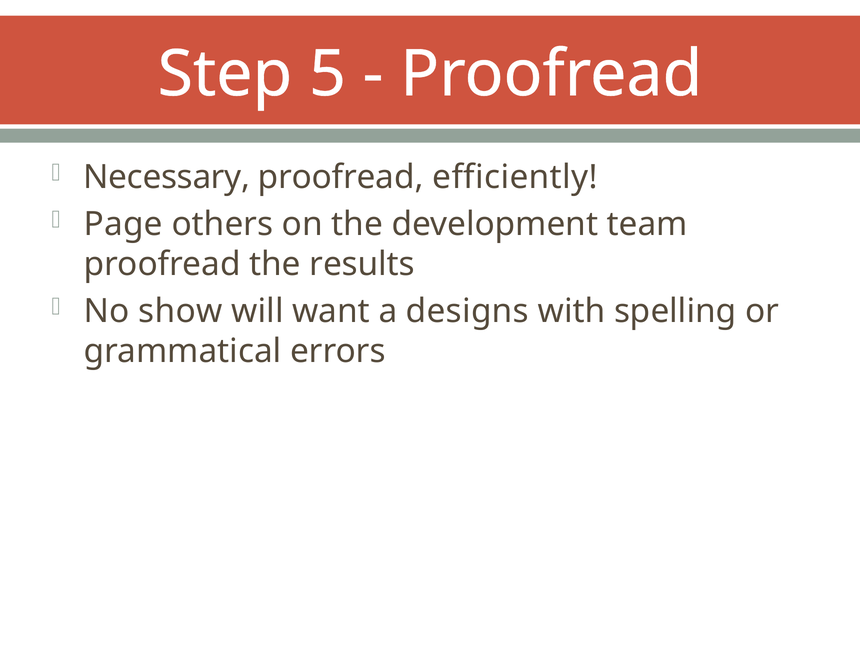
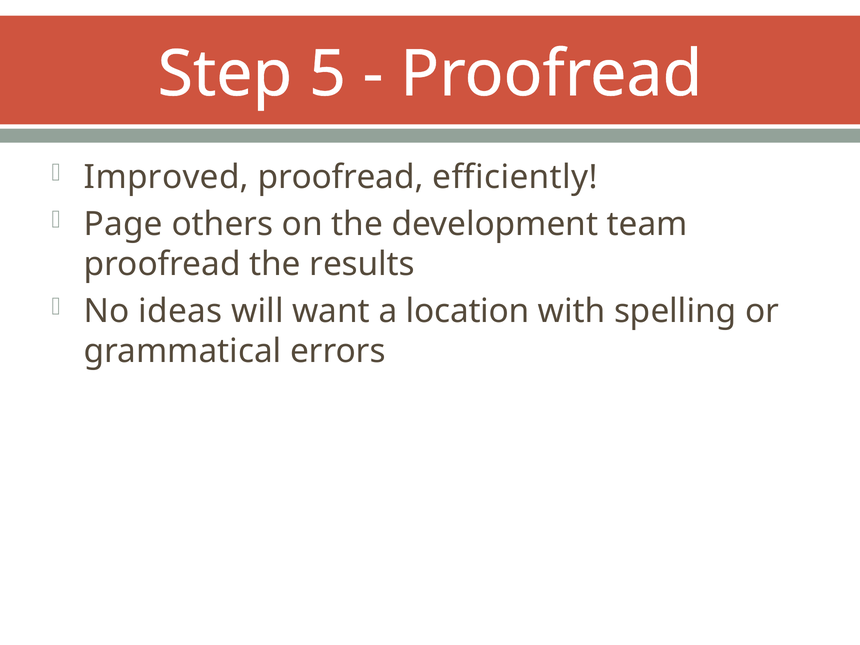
Necessary: Necessary -> Improved
show: show -> ideas
designs: designs -> location
